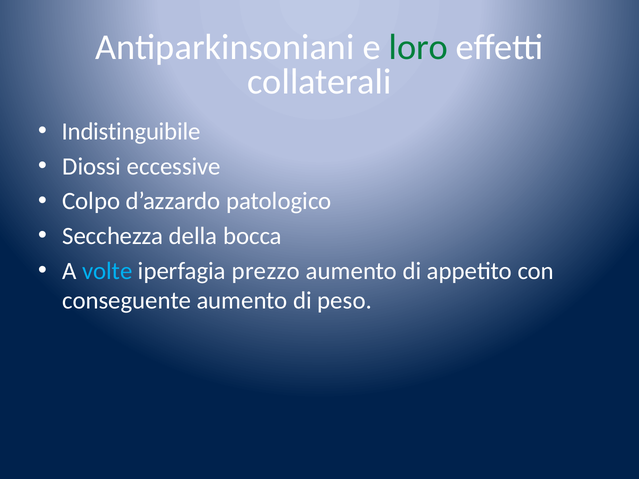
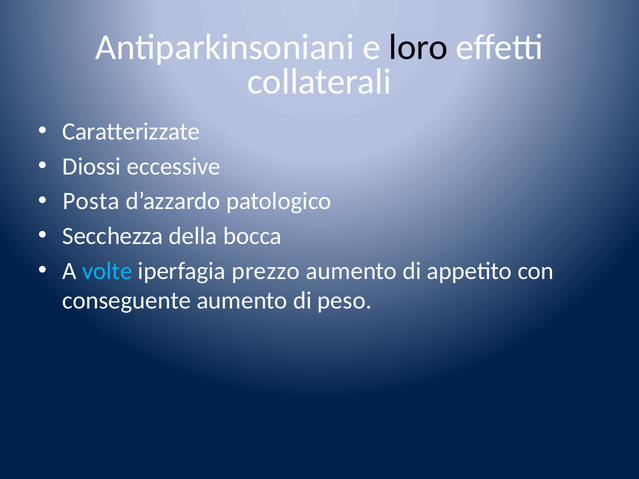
loro colour: green -> black
Indistinguibile: Indistinguibile -> Caratterizzate
Colpo: Colpo -> Posta
